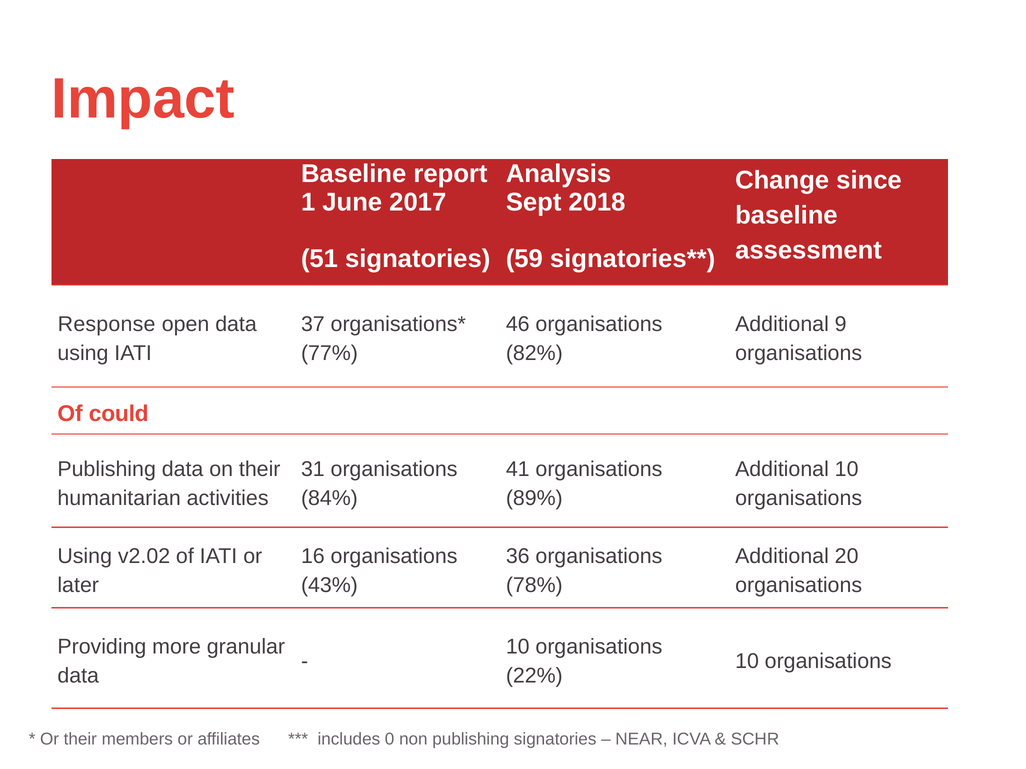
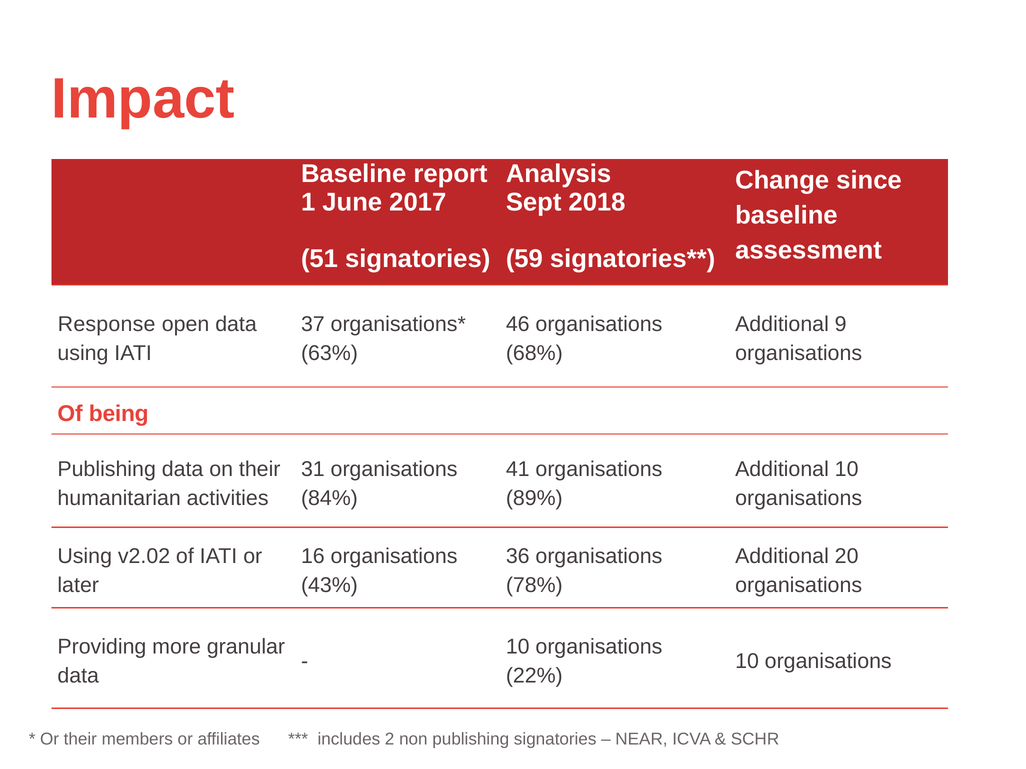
77%: 77% -> 63%
82%: 82% -> 68%
could: could -> being
0: 0 -> 2
